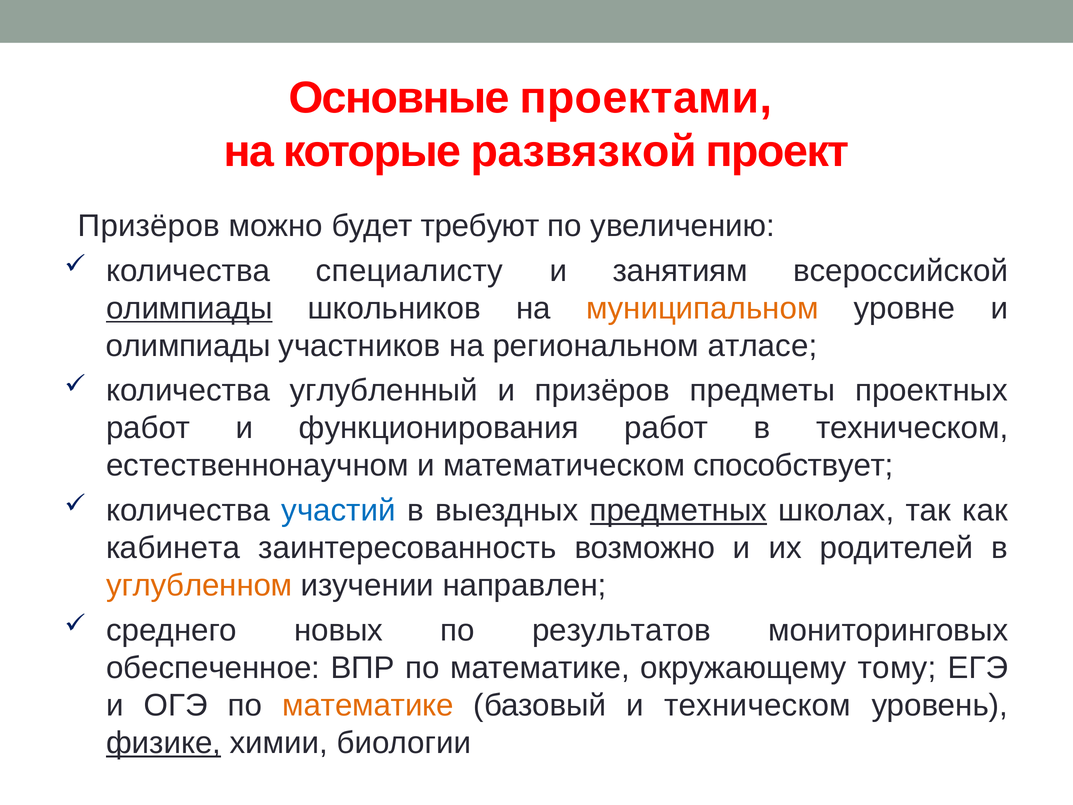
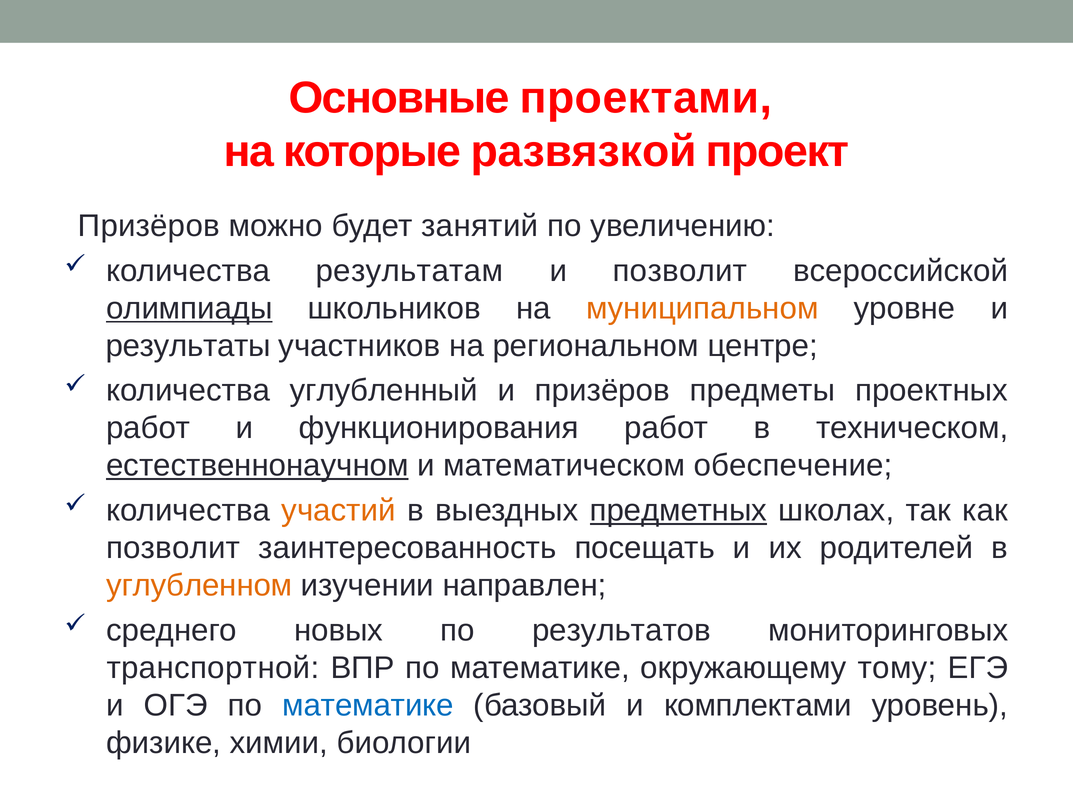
требуют: требуют -> занятий
специалисту: специалисту -> результатам
и занятиям: занятиям -> позволит
олимпиады at (188, 346): олимпиады -> результаты
атласе: атласе -> центре
естественнонаучном underline: none -> present
способствует: способствует -> обеспечение
участий colour: blue -> orange
кабинета at (173, 548): кабинета -> позволит
возможно: возможно -> посещать
обеспеченное: обеспеченное -> транспортной
математике at (368, 705) colour: orange -> blue
и техническом: техническом -> комплектами
физике underline: present -> none
